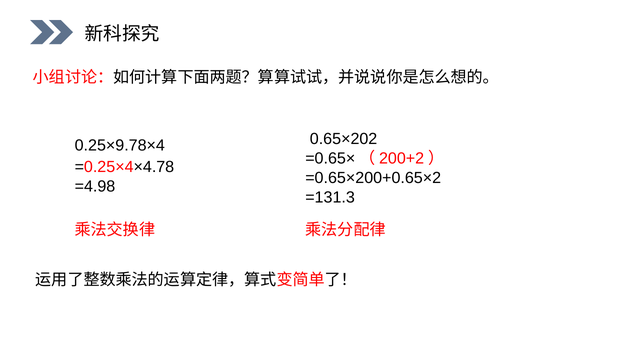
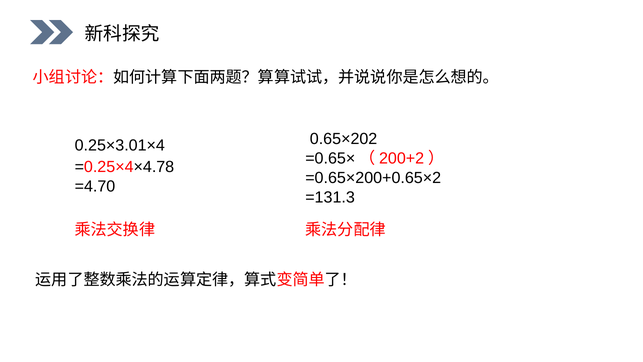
0.25×9.78×4: 0.25×9.78×4 -> 0.25×3.01×4
=4.98: =4.98 -> =4.70
